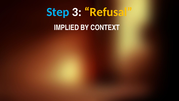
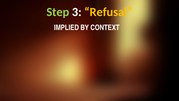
Step colour: light blue -> light green
